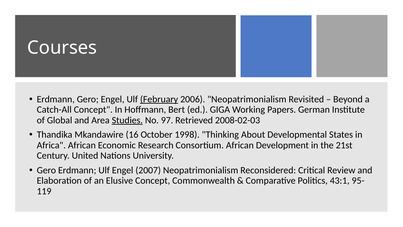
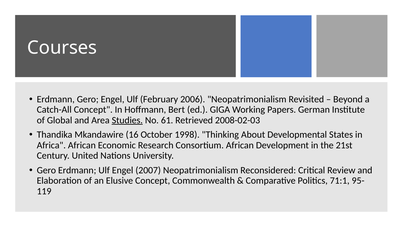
February underline: present -> none
97: 97 -> 61
43:1: 43:1 -> 71:1
